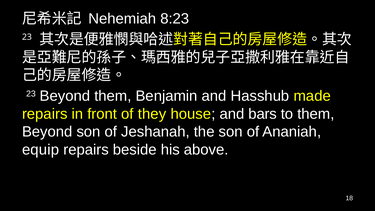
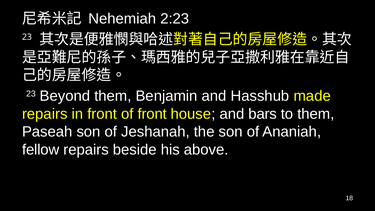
8:23: 8:23 -> 2:23
of they: they -> front
Beyond at (47, 132): Beyond -> Paseah
equip: equip -> fellow
